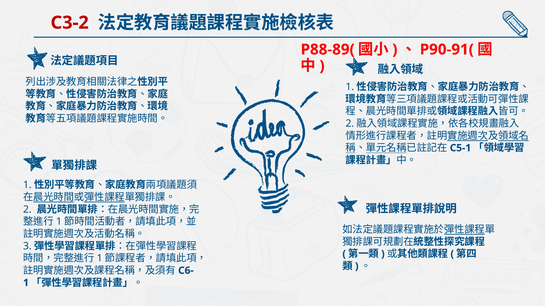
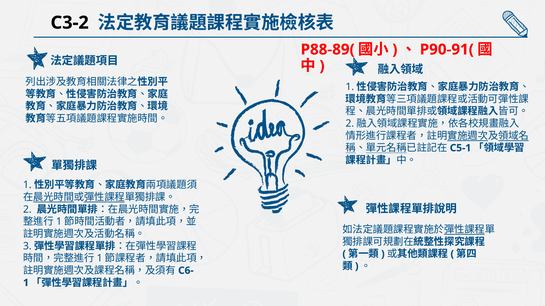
C3-2 colour: red -> black
